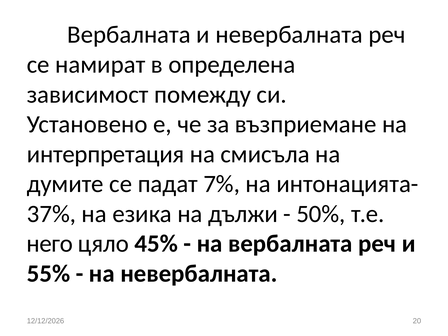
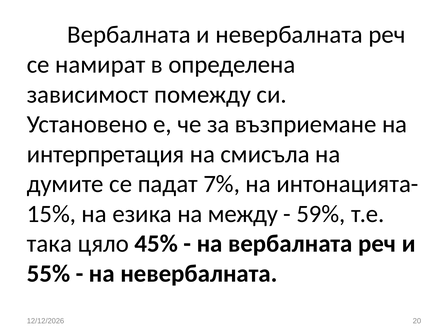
37%: 37% -> 15%
дължи: дължи -> между
50%: 50% -> 59%
него: него -> така
